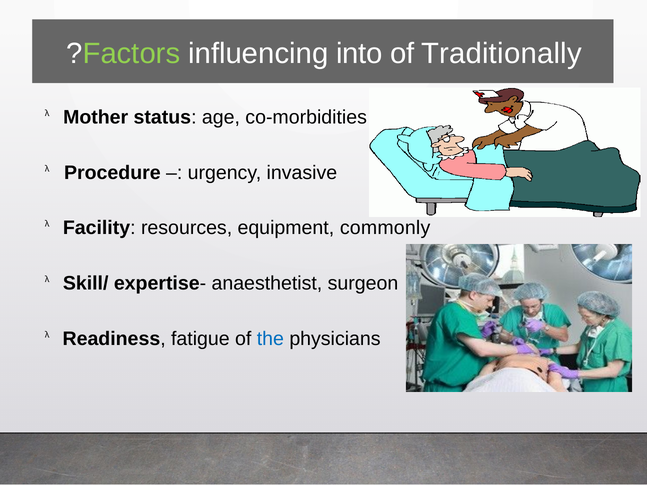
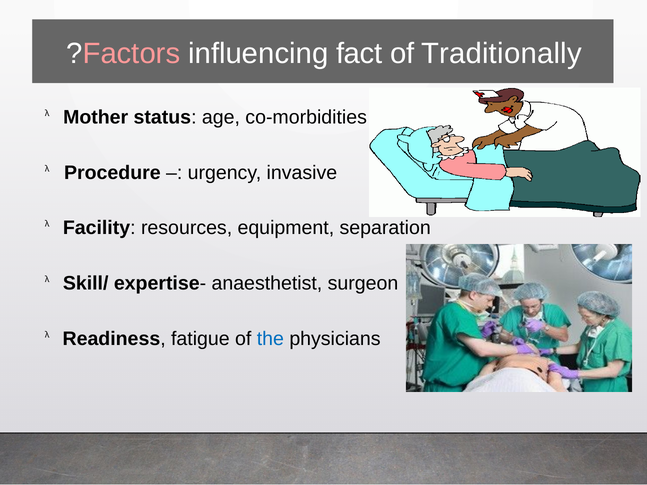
Factors colour: light green -> pink
into: into -> fact
commonly: commonly -> separation
